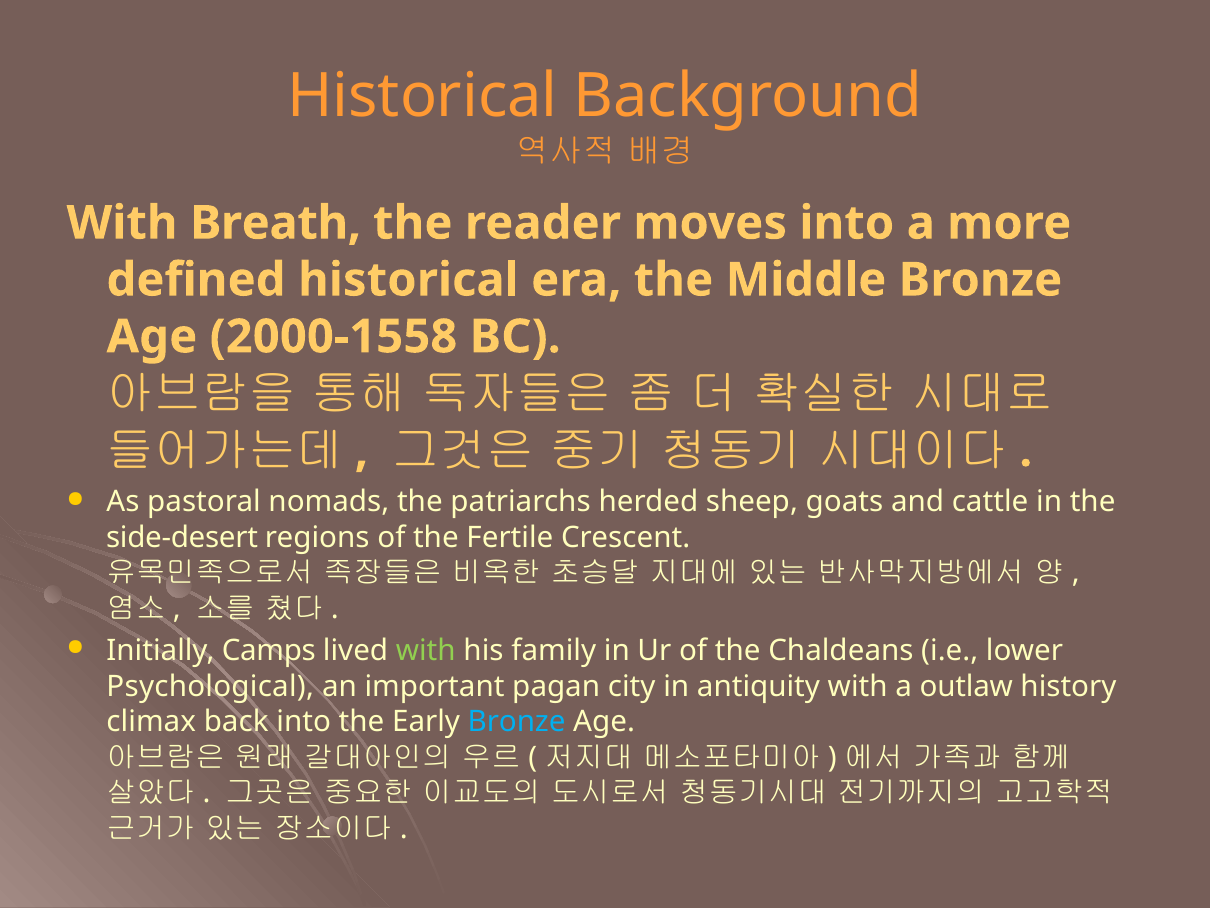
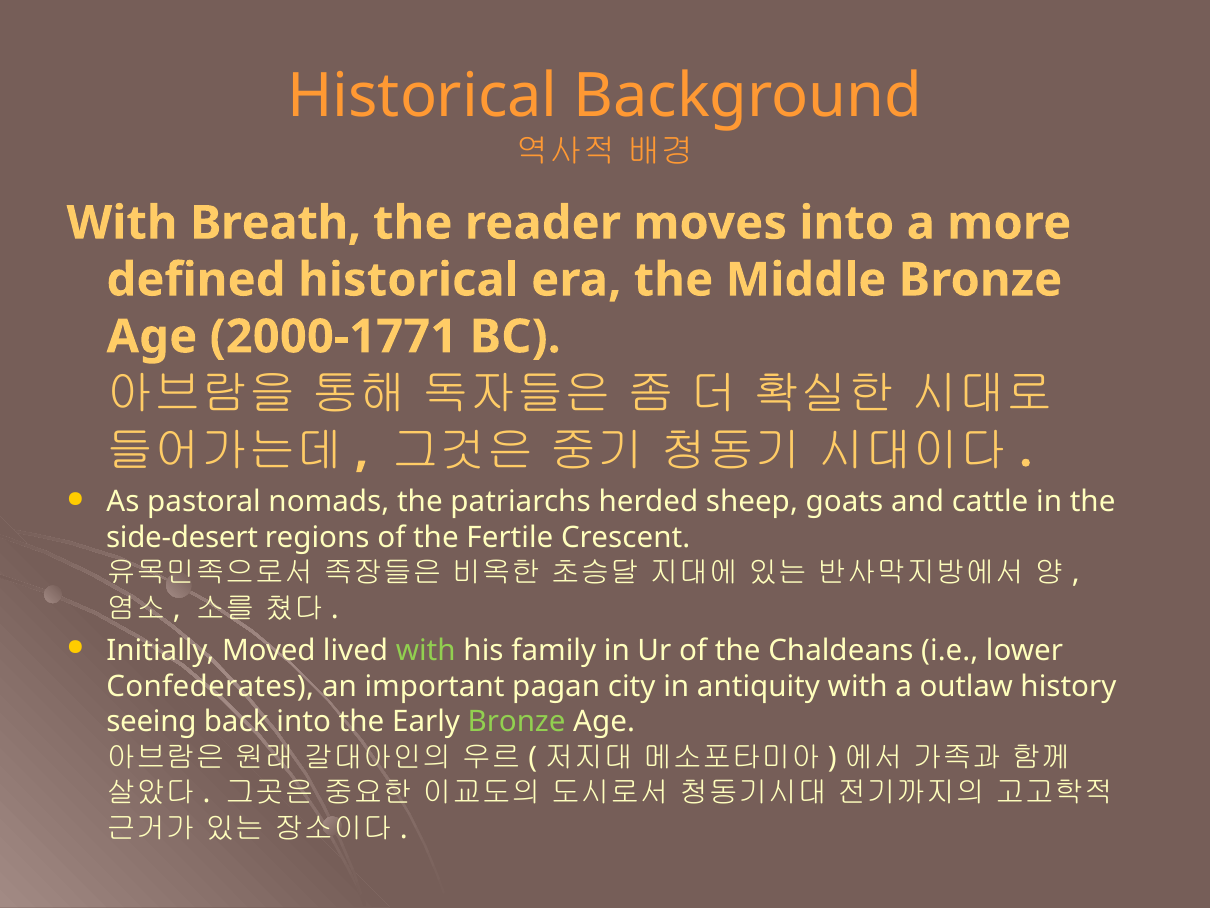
2000-1558: 2000-1558 -> 2000-1771
Camps: Camps -> Moved
Psychological: Psychological -> Confederates
climax: climax -> seeing
Bronze at (517, 721) colour: light blue -> light green
